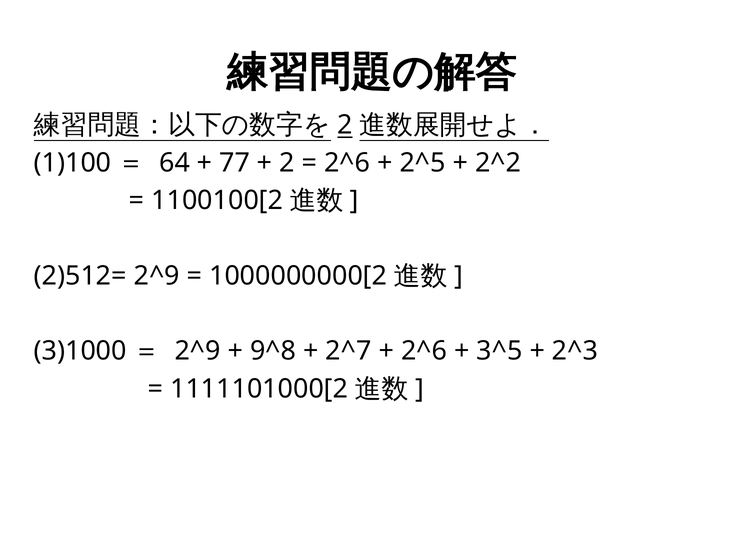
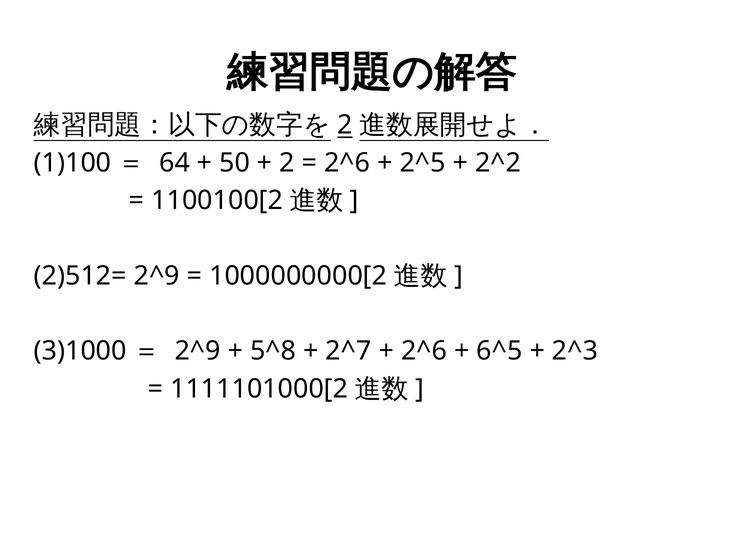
77: 77 -> 50
9^8: 9^8 -> 5^8
3^5: 3^5 -> 6^5
